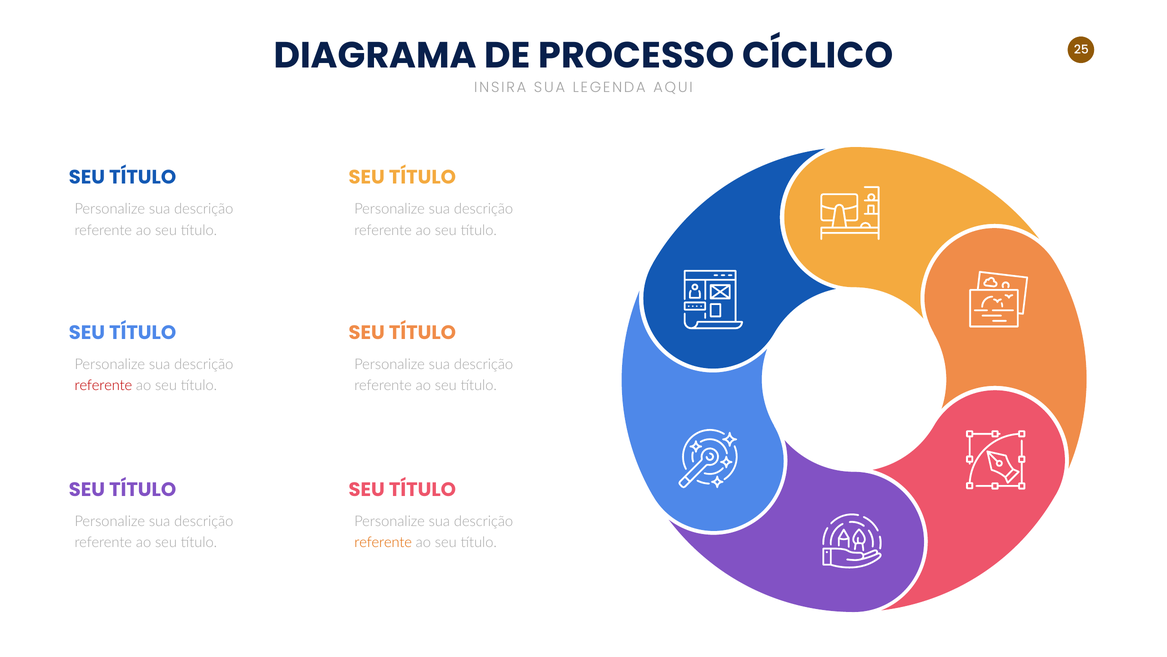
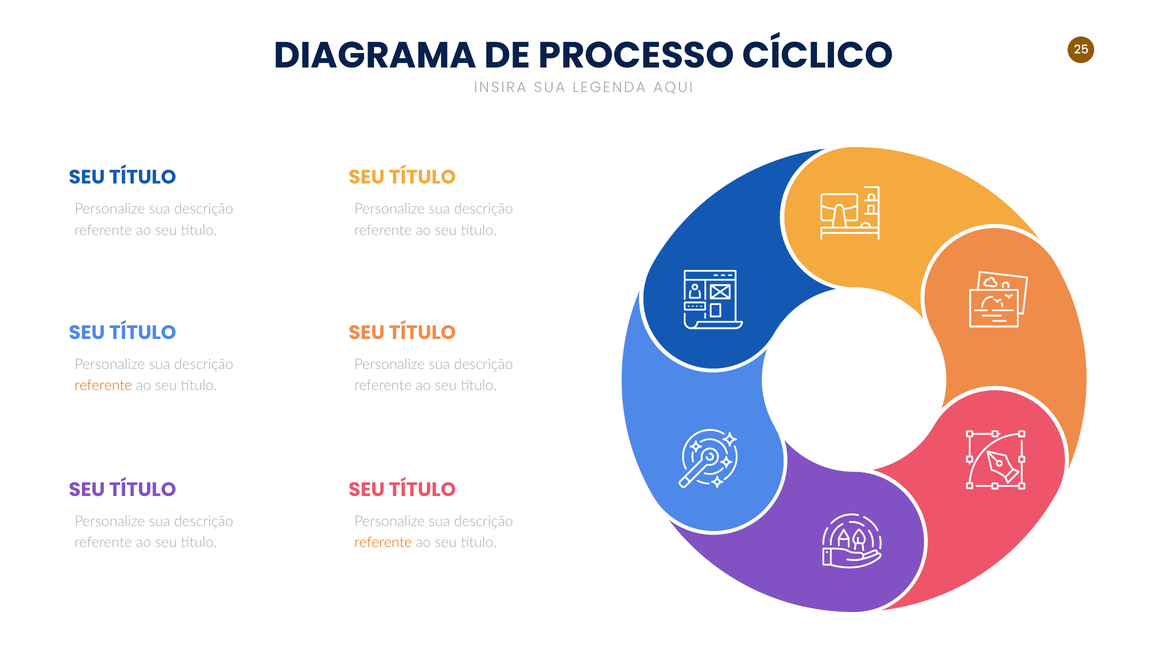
referente at (103, 385) colour: red -> orange
